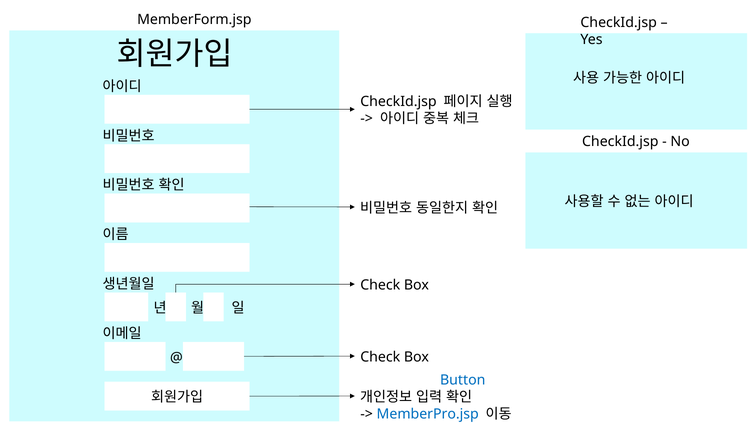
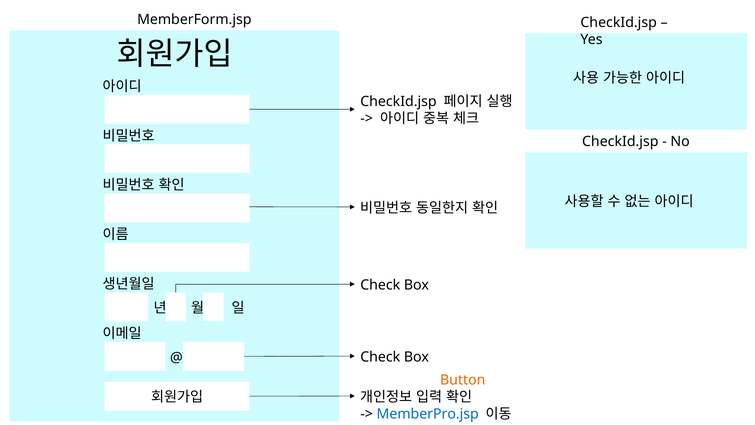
Button colour: blue -> orange
